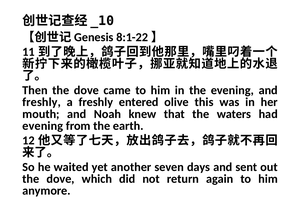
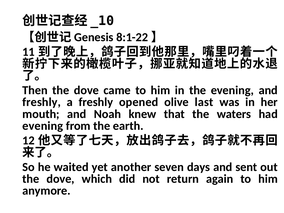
entered: entered -> opened
this: this -> last
